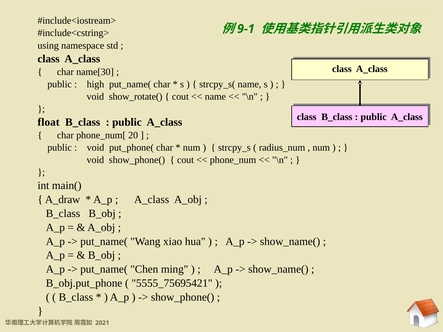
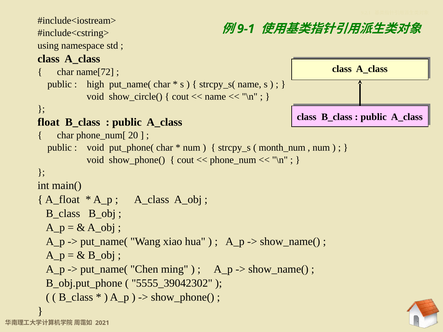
name[30: name[30 -> name[72
show_rotate(: show_rotate( -> show_circle(
radius_num: radius_num -> month_num
A_draw: A_draw -> A_float
5555_75695421: 5555_75695421 -> 5555_39042302
